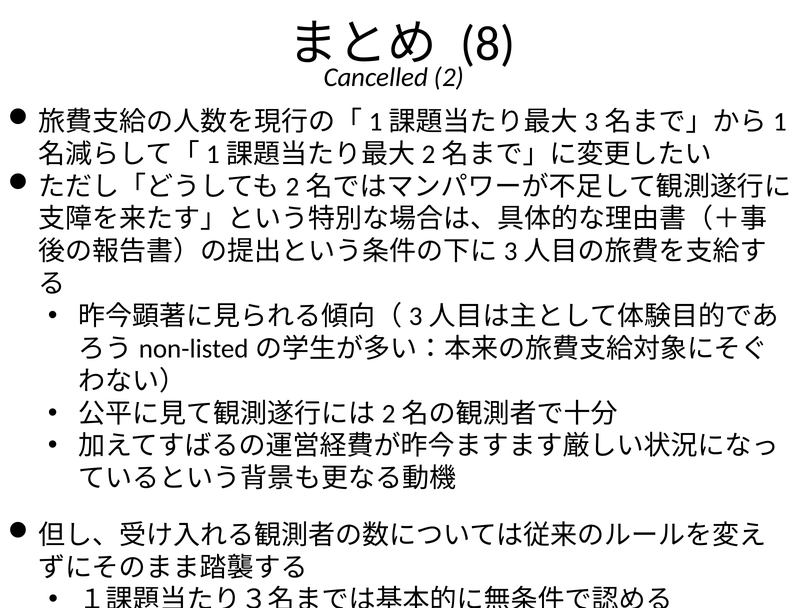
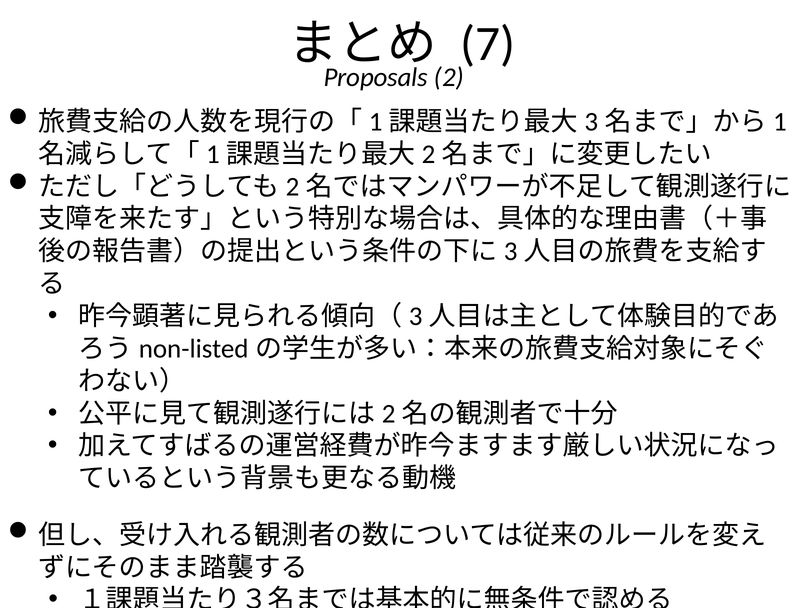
8: 8 -> 7
Cancelled: Cancelled -> Proposals
